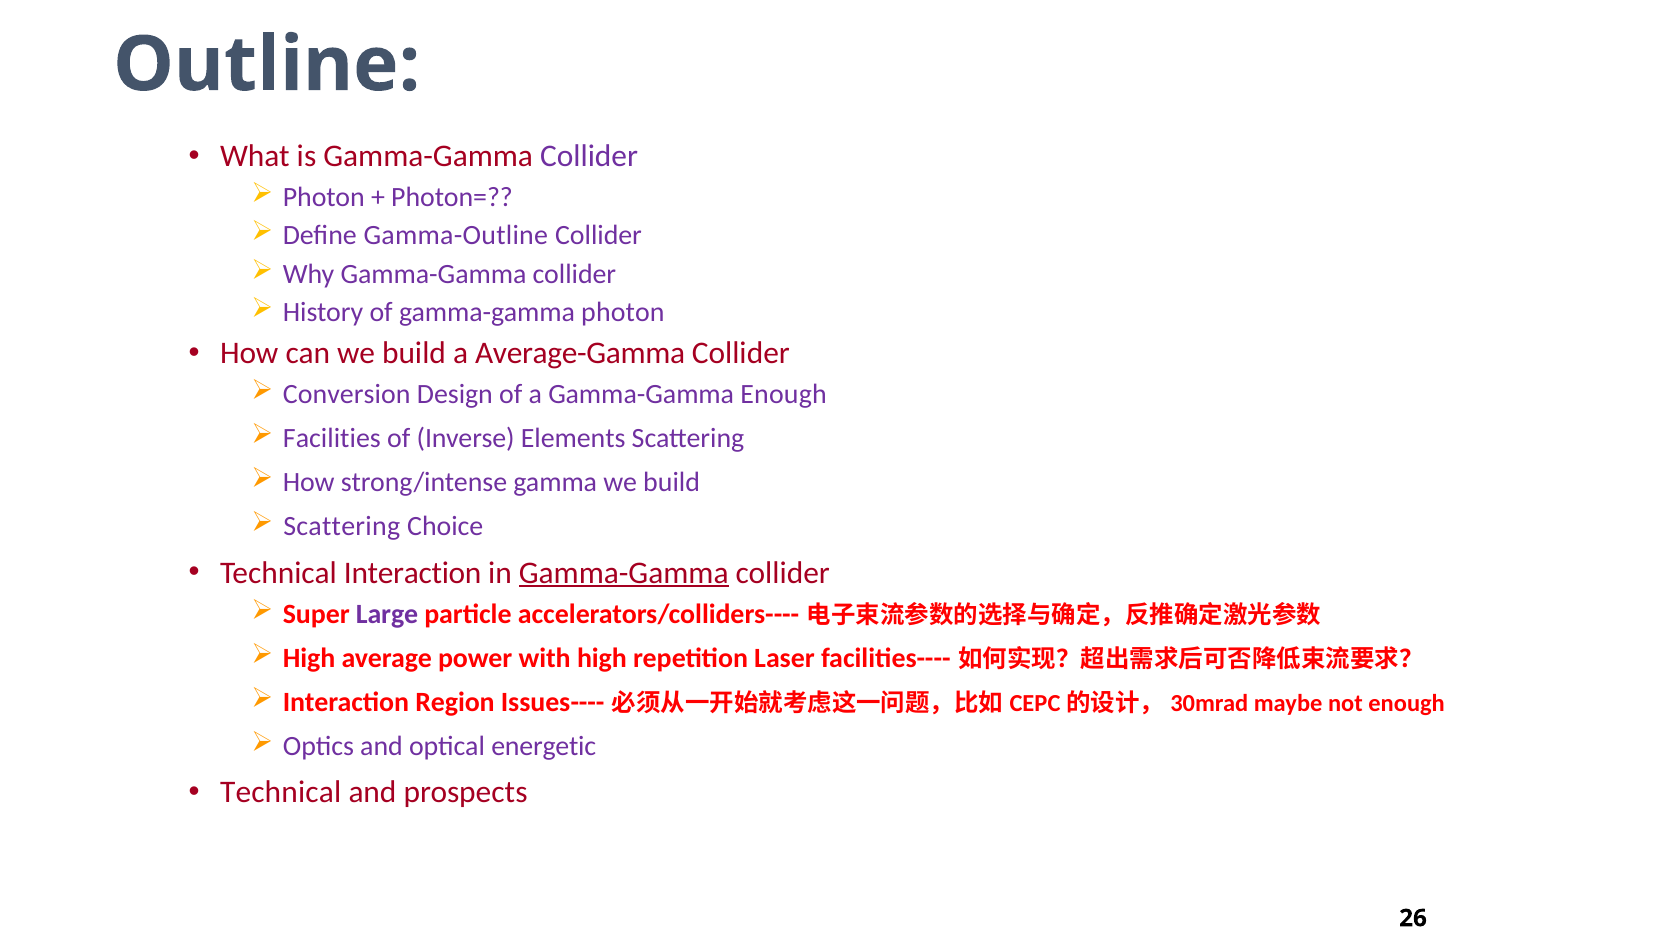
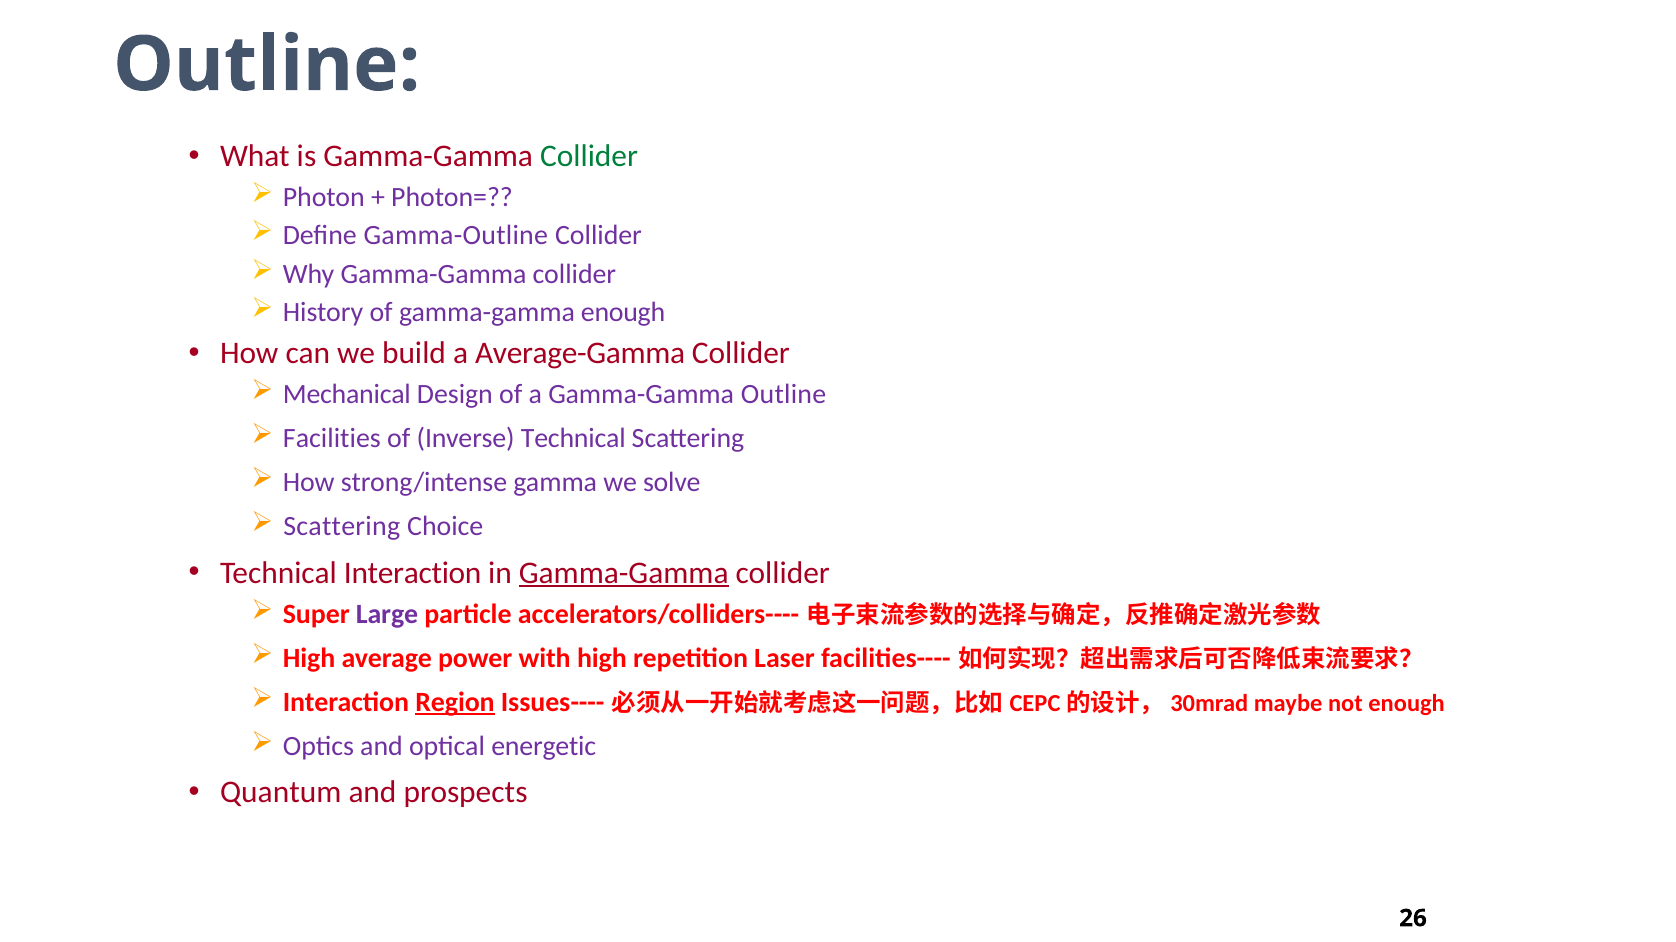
Collider at (589, 156) colour: purple -> green
gamma-gamma photon: photon -> enough
Conversion: Conversion -> Mechanical
Gamma-Gamma Enough: Enough -> Outline
Inverse Elements: Elements -> Technical
gamma we build: build -> solve
Region underline: none -> present
Technical at (281, 793): Technical -> Quantum
